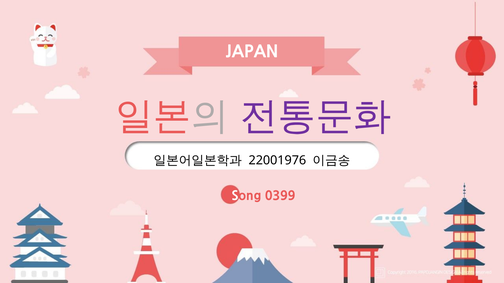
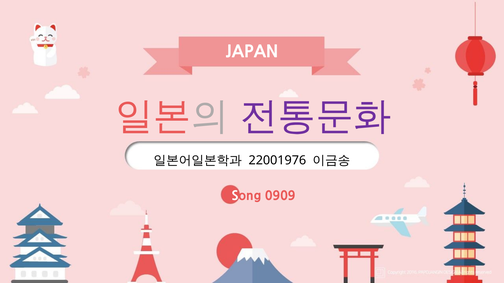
0399: 0399 -> 0909
